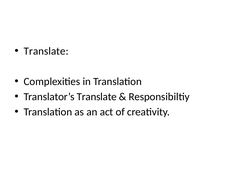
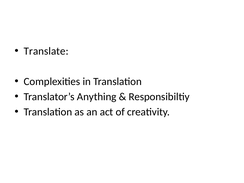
Translator’s Translate: Translate -> Anything
